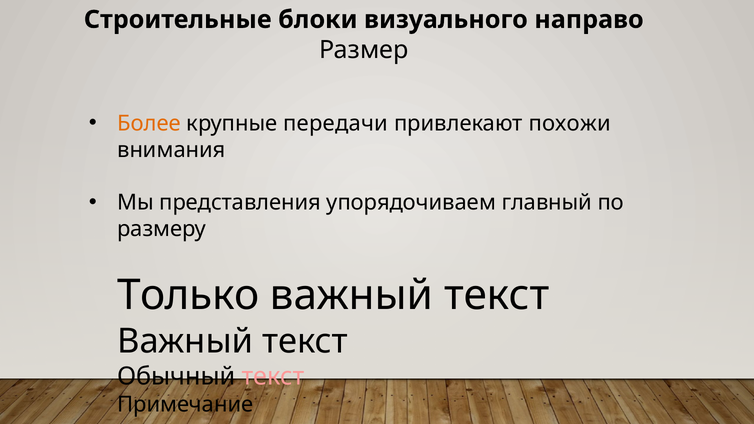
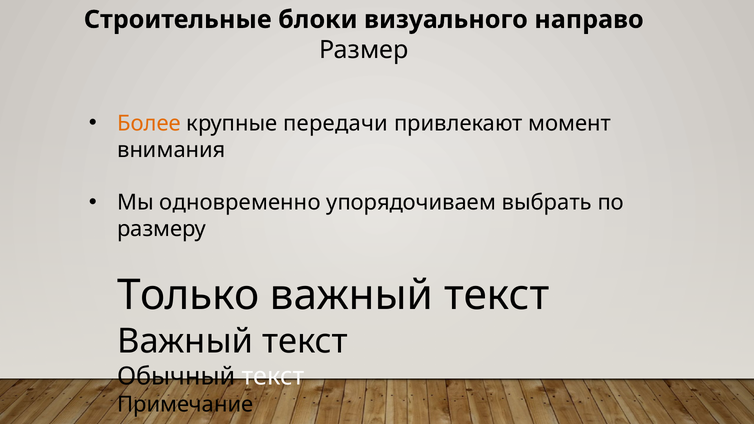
похожи: похожи -> момент
представления: представления -> одновременно
главный: главный -> выбрать
текст at (273, 376) colour: pink -> white
